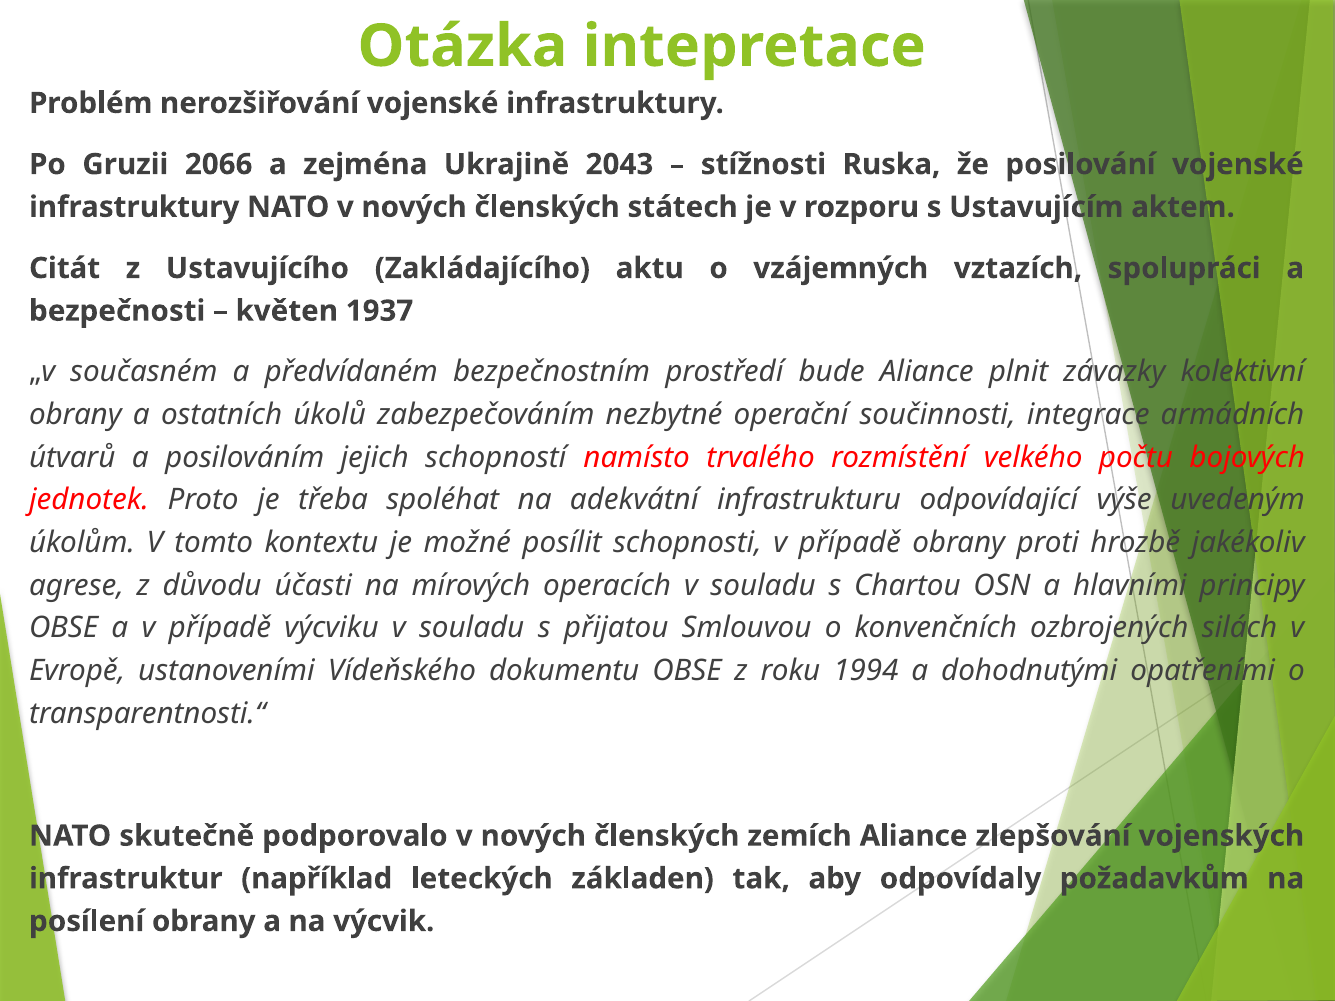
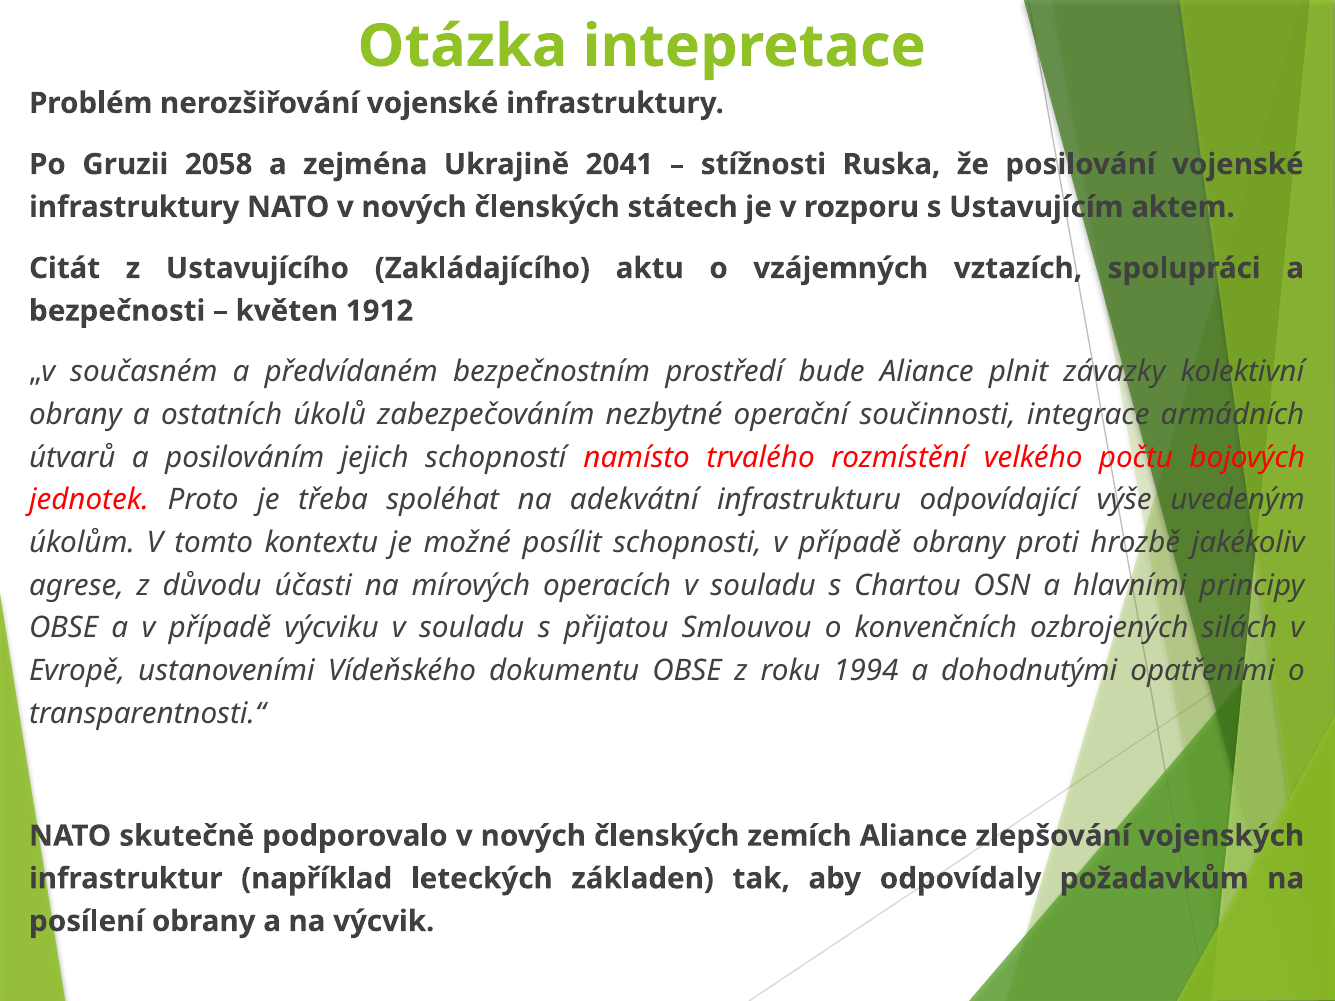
2066: 2066 -> 2058
2043: 2043 -> 2041
1937: 1937 -> 1912
